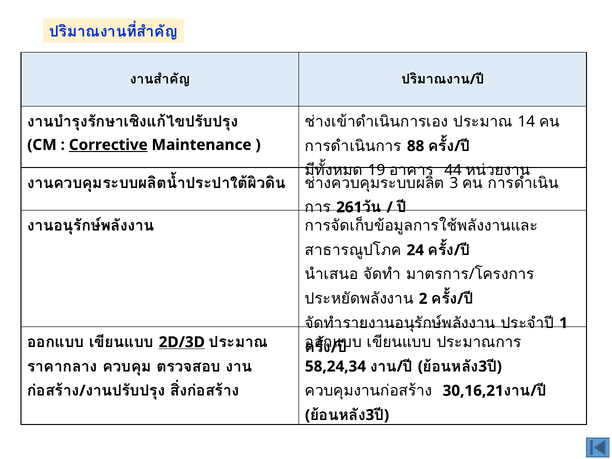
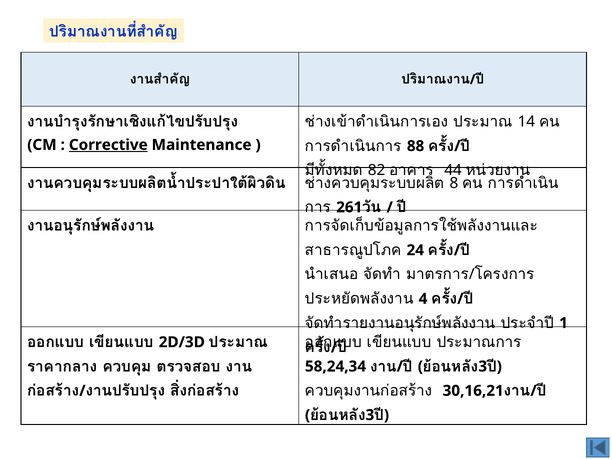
19: 19 -> 82
3: 3 -> 8
2: 2 -> 4
2D/3D underline: present -> none
